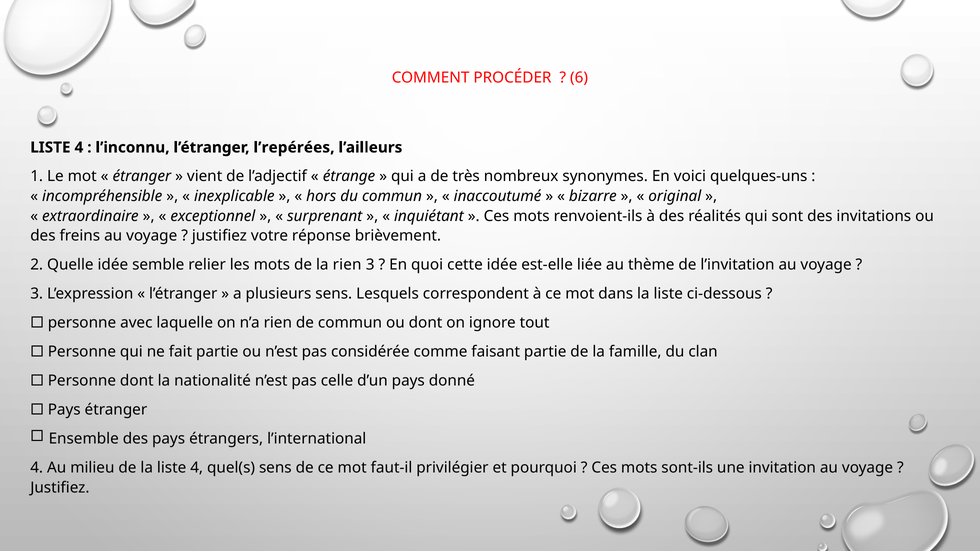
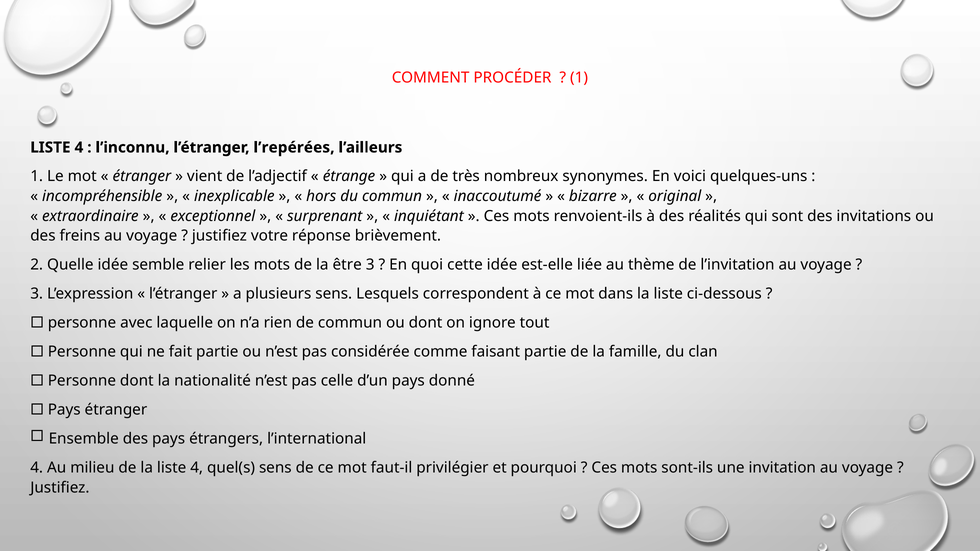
6 at (579, 78): 6 -> 1
la rien: rien -> être
